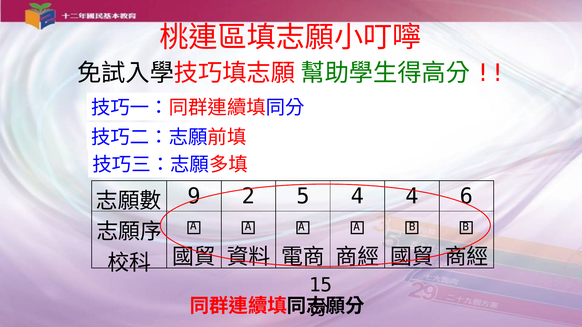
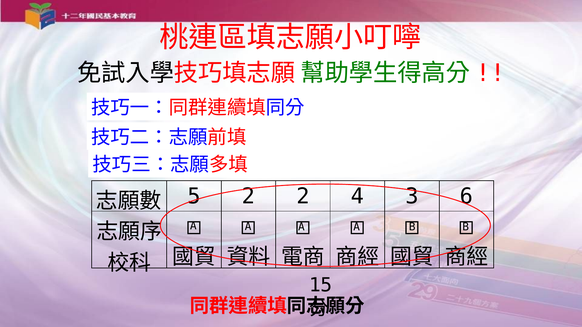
9: 9 -> 5
2 5: 5 -> 2
4 4: 4 -> 3
